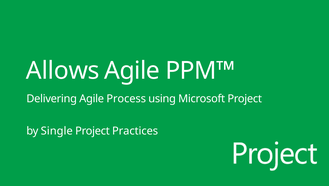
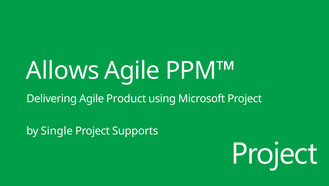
Process: Process -> Product
Practices: Practices -> Supports
